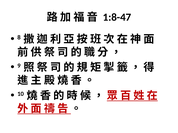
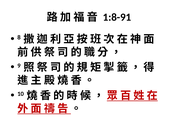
1:8-47: 1:8-47 -> 1:8-91
